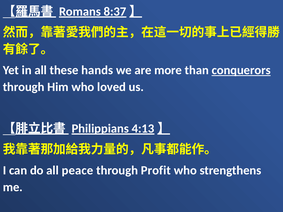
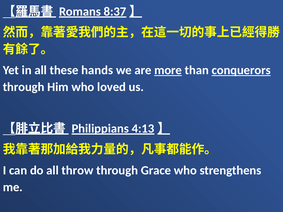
more underline: none -> present
peace: peace -> throw
Profit: Profit -> Grace
